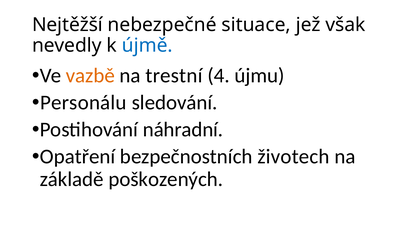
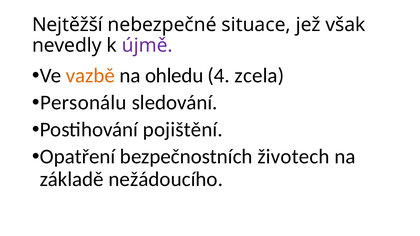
újmě colour: blue -> purple
trestní: trestní -> ohledu
újmu: újmu -> zcela
náhradní: náhradní -> pojištění
poškozených: poškozených -> nežádoucího
